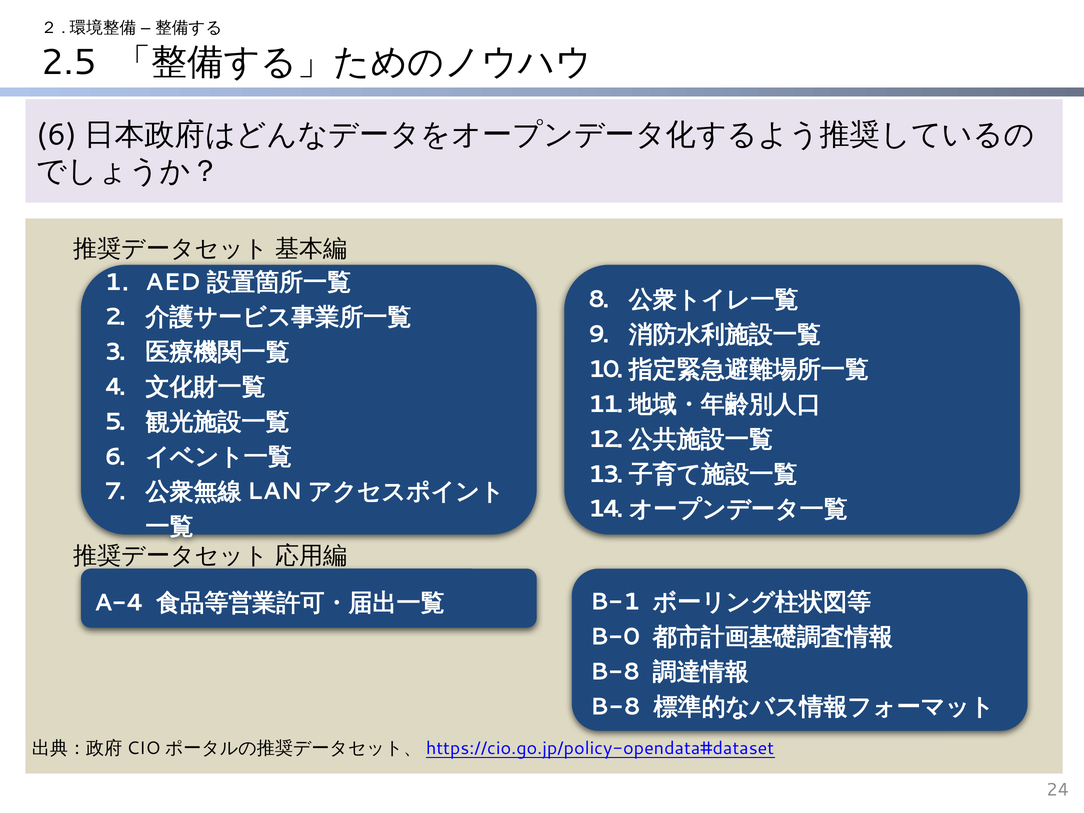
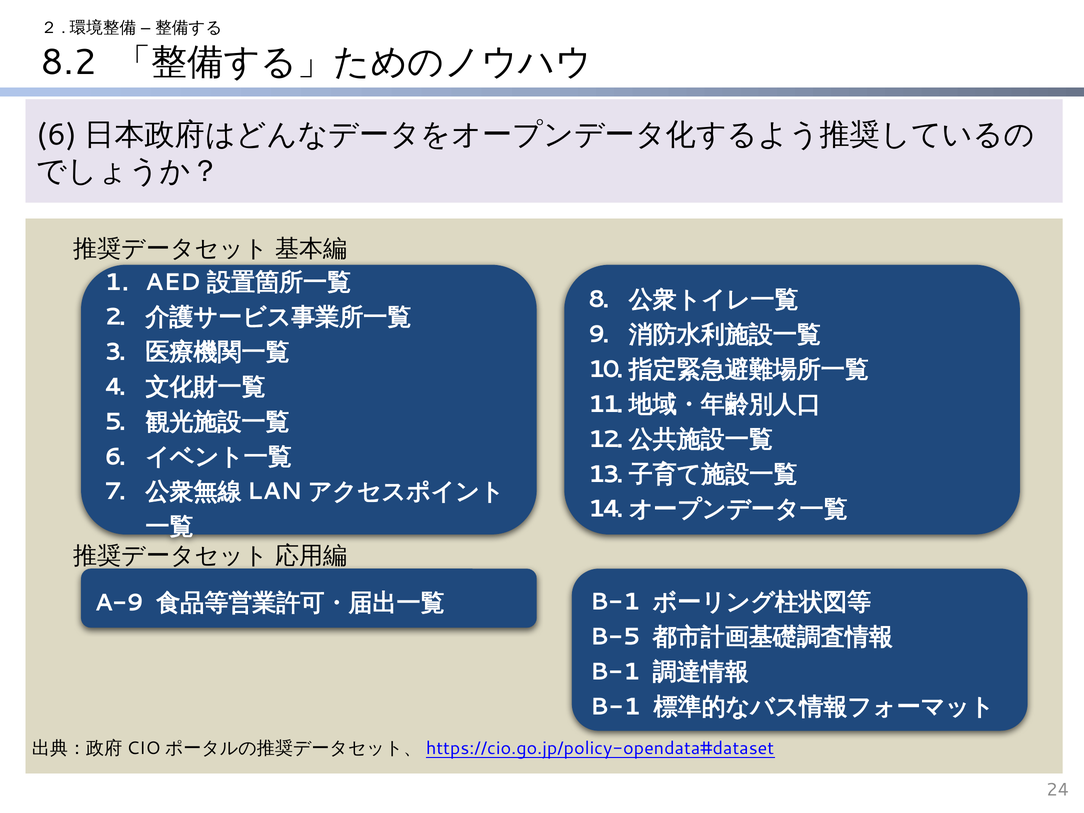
2.5: 2.5 -> 8.2
A-4: A-4 -> A-9
B-0: B-0 -> B-5
B-8 at (615, 672): B-8 -> B-1
B-8 at (616, 707): B-8 -> B-1
